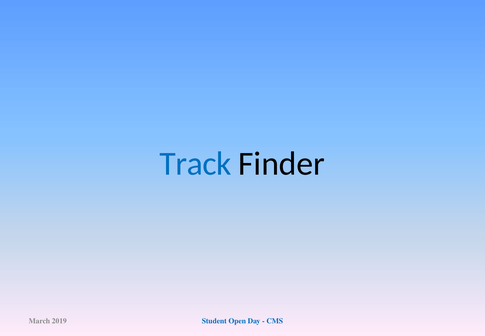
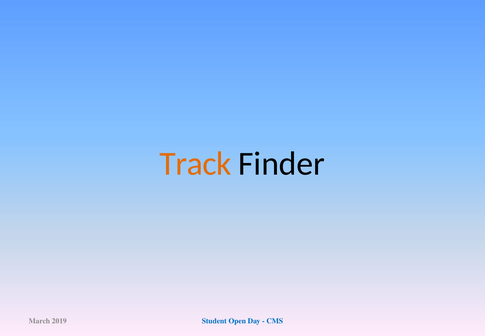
Track colour: blue -> orange
